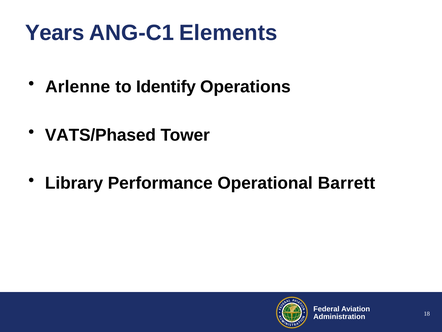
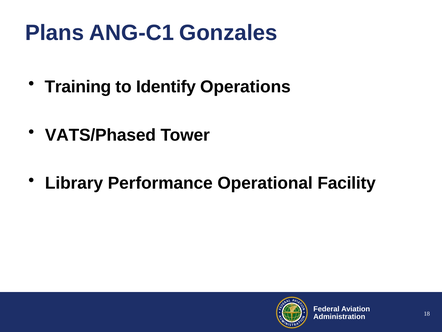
Years: Years -> Plans
Elements: Elements -> Gonzales
Arlenne: Arlenne -> Training
Barrett: Barrett -> Facility
